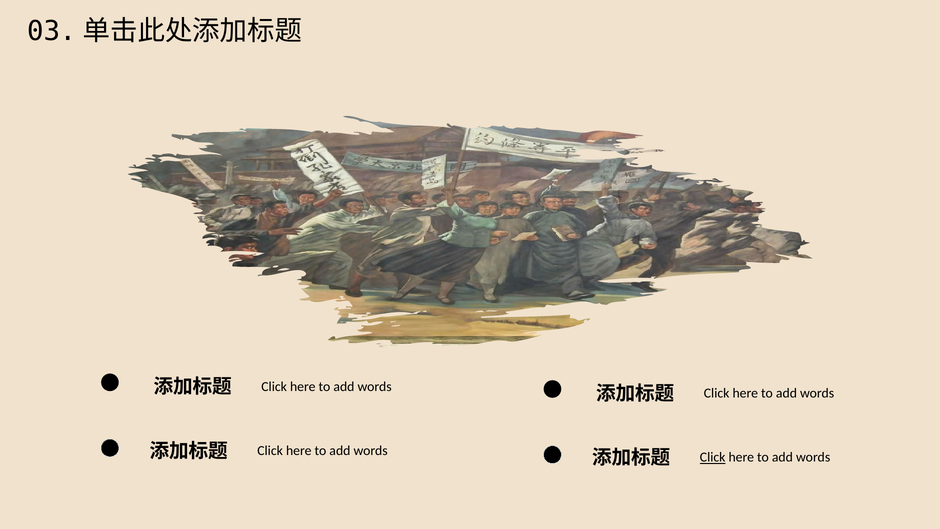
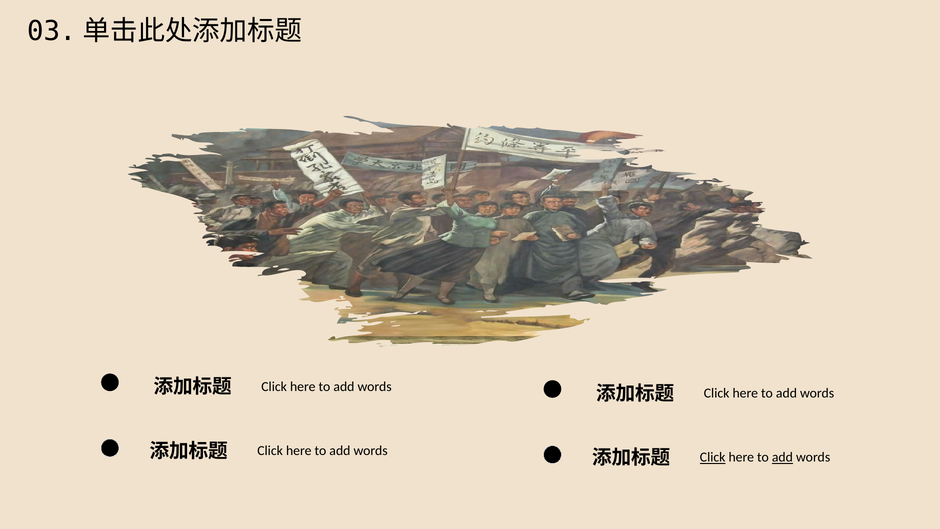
add at (782, 457) underline: none -> present
